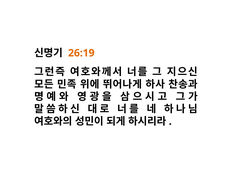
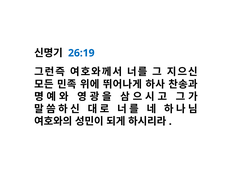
26:19 colour: orange -> blue
